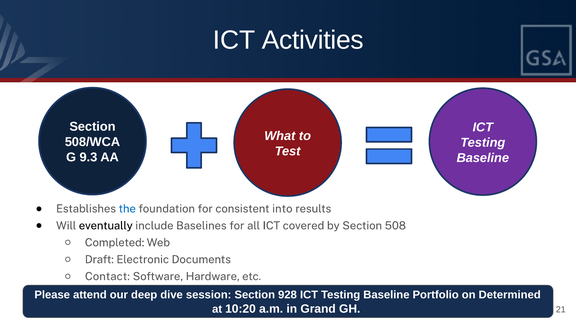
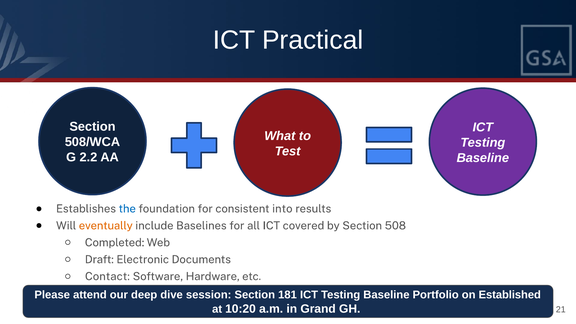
Activities: Activities -> Practical
9.3: 9.3 -> 2.2
eventually colour: black -> orange
928: 928 -> 181
Determined: Determined -> Established
